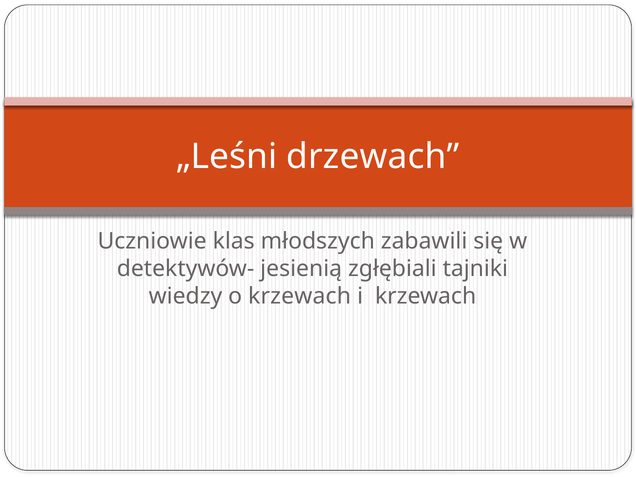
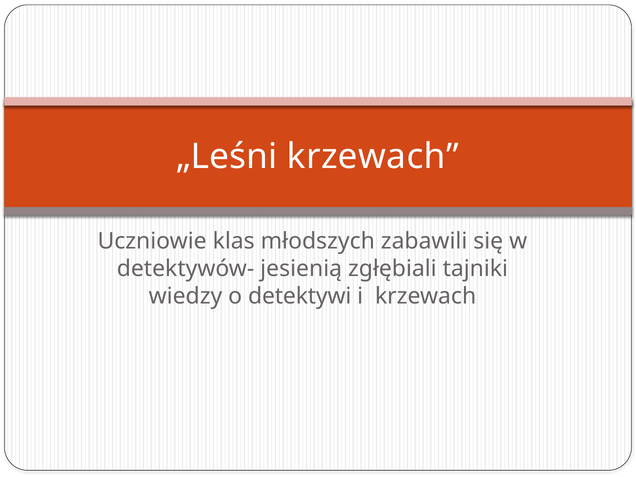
„Leśni drzewach: drzewach -> krzewach
o krzewach: krzewach -> detektywi
